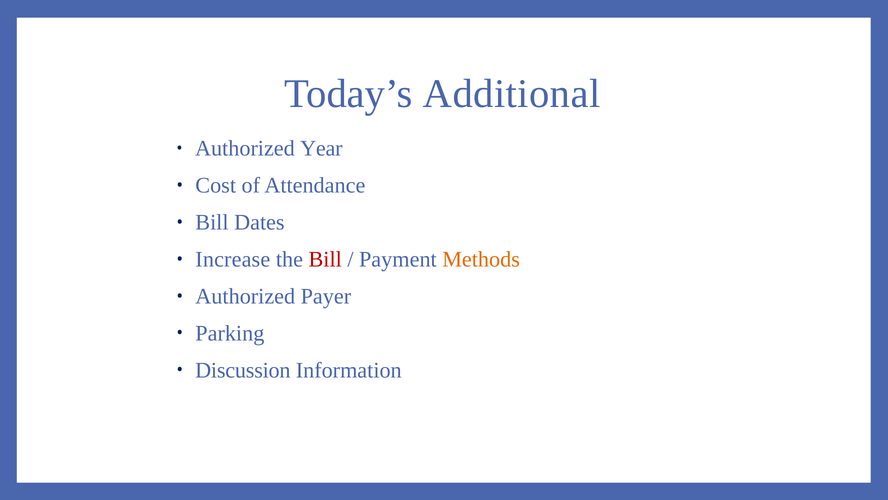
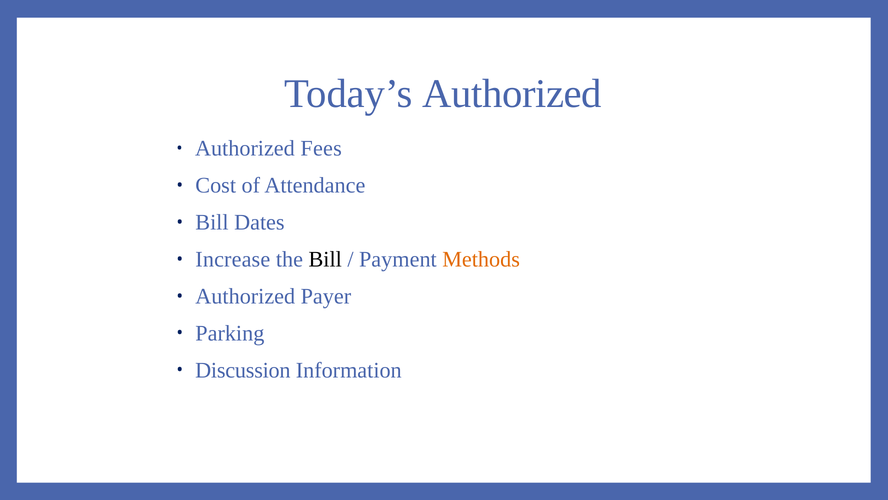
Today’s Additional: Additional -> Authorized
Year: Year -> Fees
Bill at (325, 259) colour: red -> black
